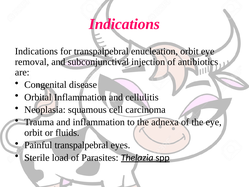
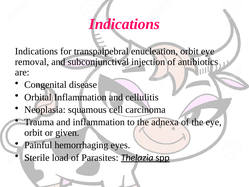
fluids: fluids -> given
Painful transpalpebral: transpalpebral -> hemorrhaging
